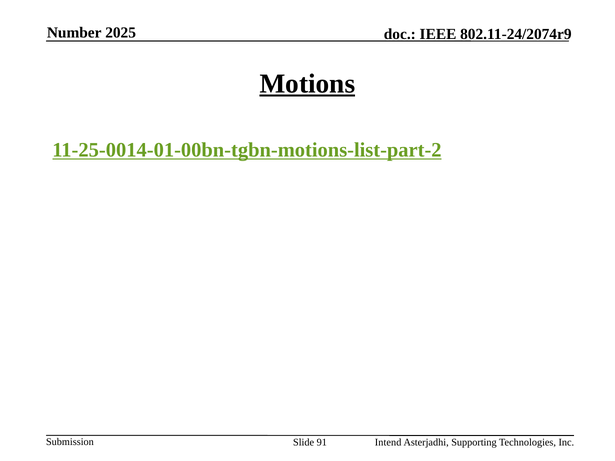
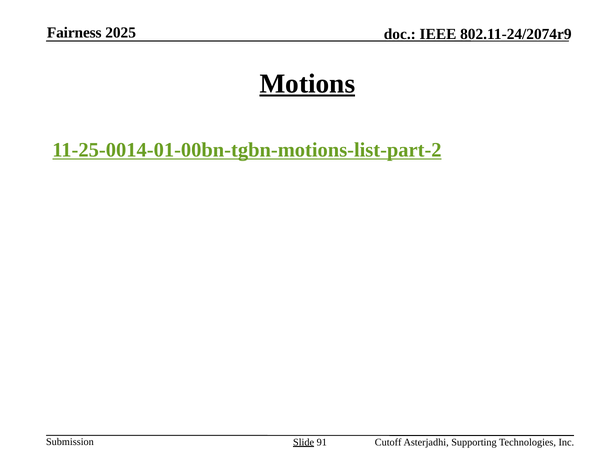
Number: Number -> Fairness
Slide underline: none -> present
Intend: Intend -> Cutoff
